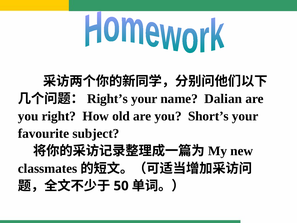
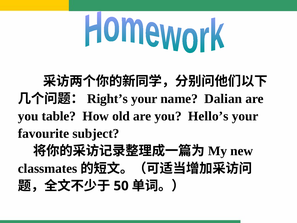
right: right -> table
Short’s: Short’s -> Hello’s
